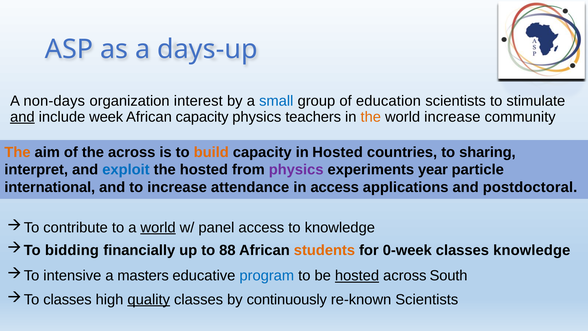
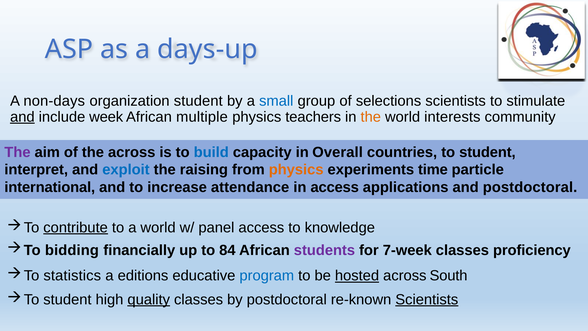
organization interest: interest -> student
education: education -> selections
African capacity: capacity -> multiple
world increase: increase -> interests
The at (17, 152) colour: orange -> purple
build colour: orange -> blue
in Hosted: Hosted -> Overall
to sharing: sharing -> student
the hosted: hosted -> raising
physics at (296, 170) colour: purple -> orange
year: year -> time
contribute underline: none -> present
world at (158, 227) underline: present -> none
88: 88 -> 84
students colour: orange -> purple
0-week: 0-week -> 7-week
classes knowledge: knowledge -> proficiency
intensive: intensive -> statistics
masters: masters -> editions
classes at (67, 299): classes -> student
by continuously: continuously -> postdoctoral
Scientists at (427, 299) underline: none -> present
